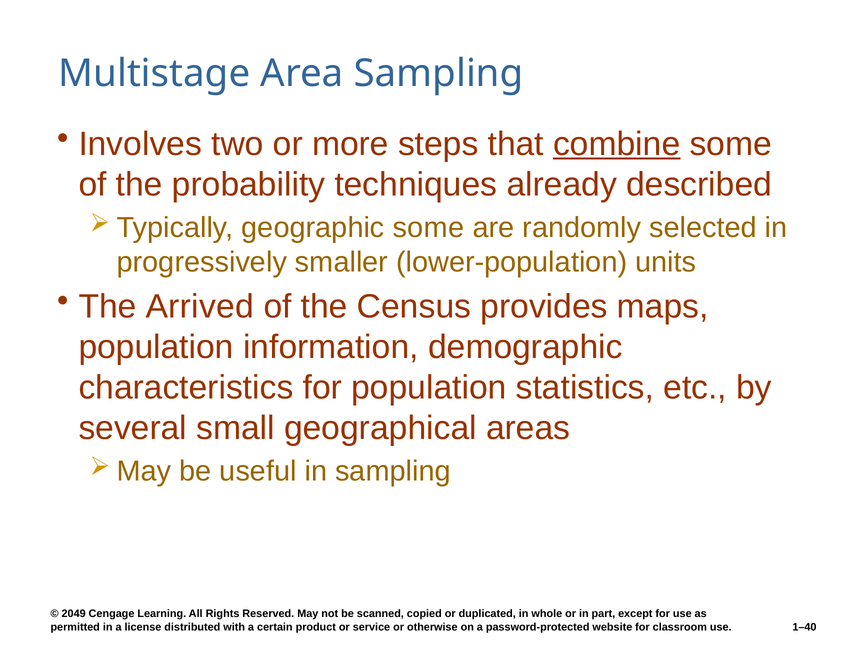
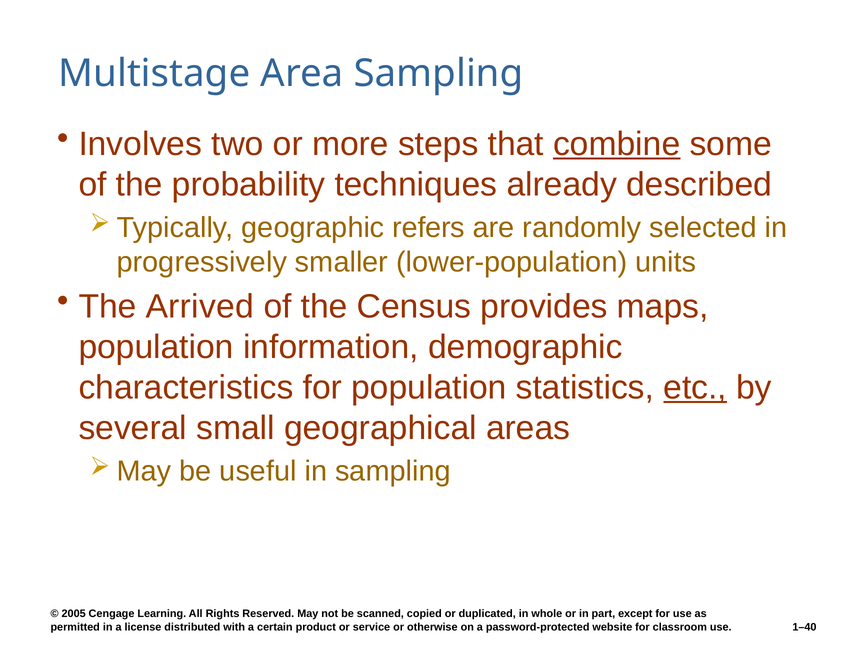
geographic some: some -> refers
etc underline: none -> present
2049: 2049 -> 2005
